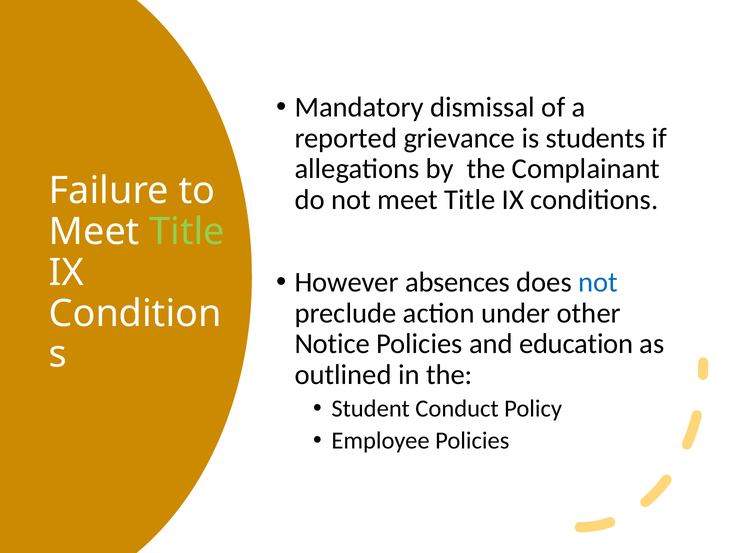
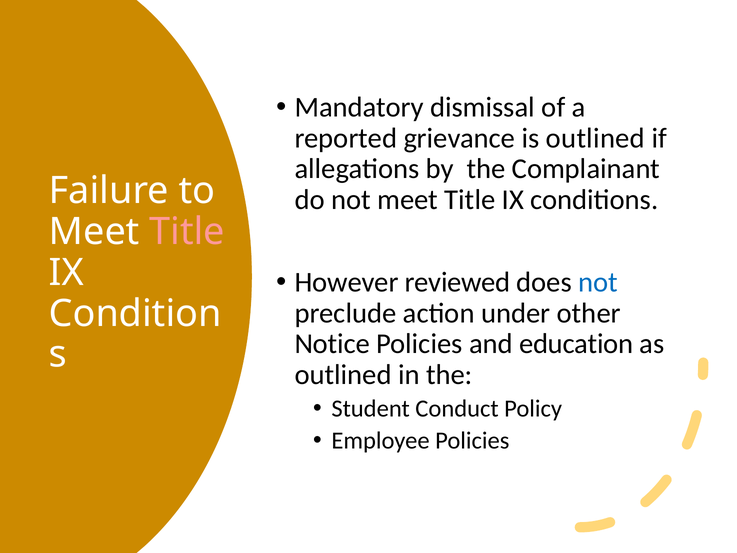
is students: students -> outlined
Title at (187, 232) colour: light green -> pink
absences: absences -> reviewed
